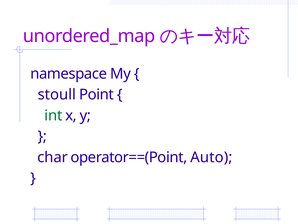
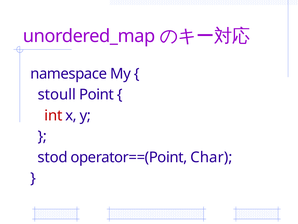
int colour: green -> red
char: char -> stod
Auto: Auto -> Char
